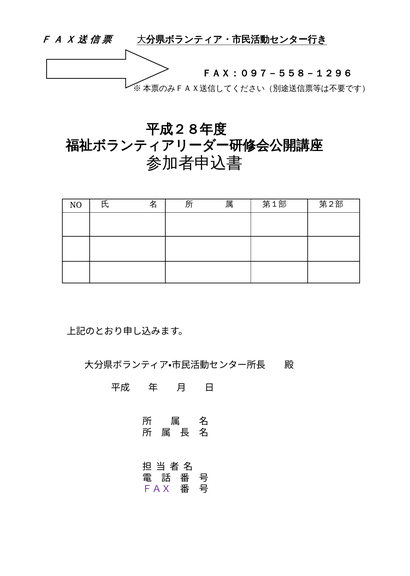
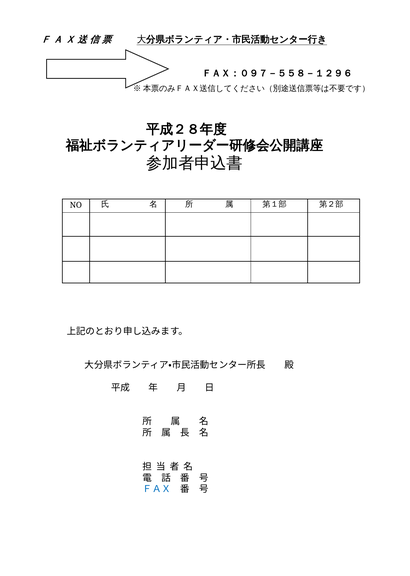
ＦＡＸ colour: purple -> blue
